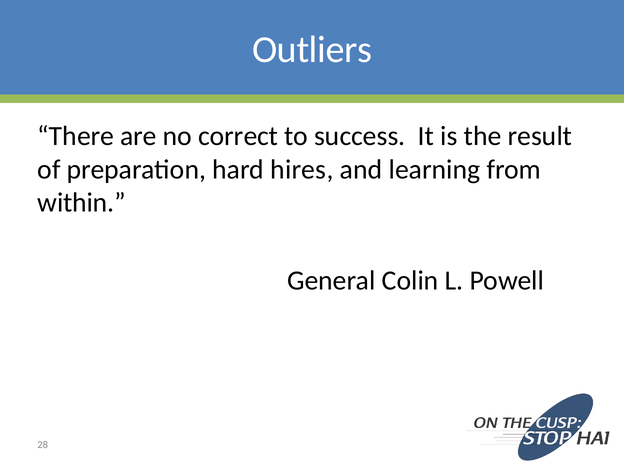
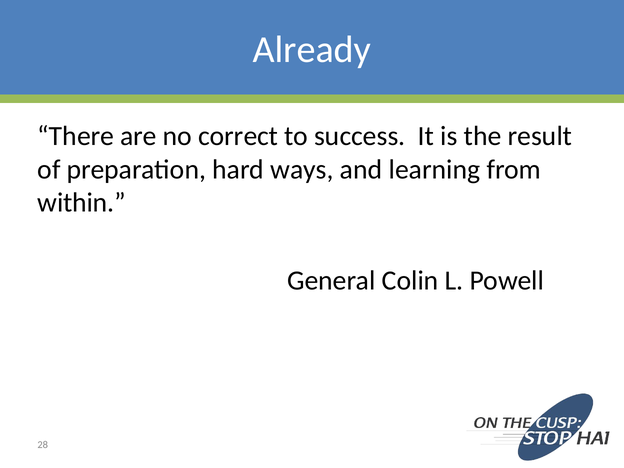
Outliers: Outliers -> Already
hires: hires -> ways
